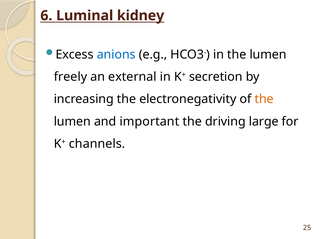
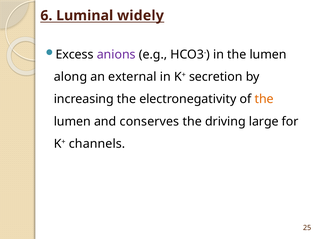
kidney: kidney -> widely
anions colour: blue -> purple
freely: freely -> along
important: important -> conserves
